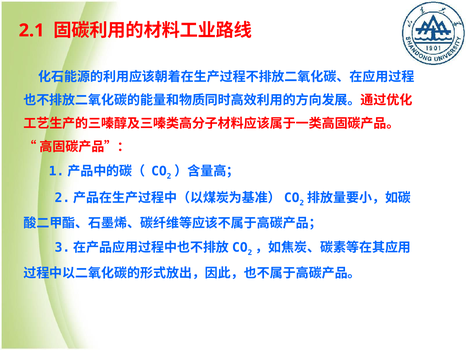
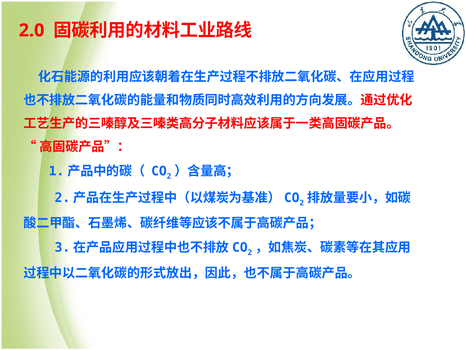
2.1: 2.1 -> 2.0
